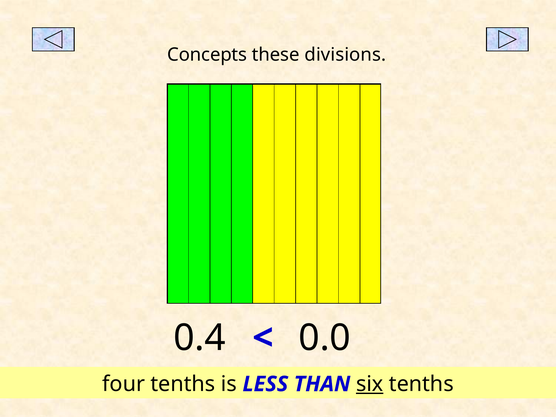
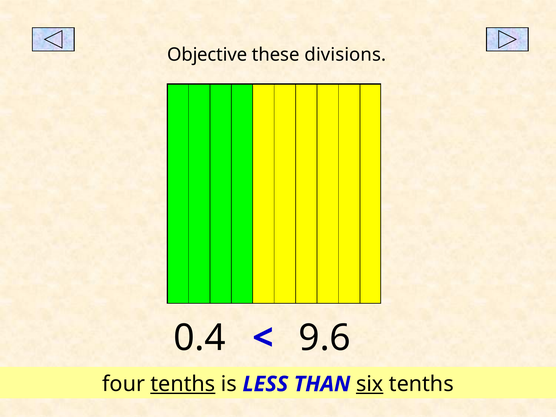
Concepts: Concepts -> Objective
0.0: 0.0 -> 9.6
tenths at (183, 384) underline: none -> present
